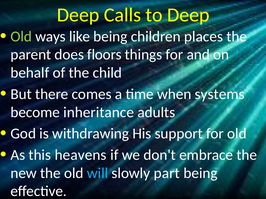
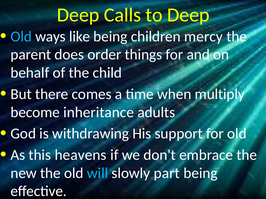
Old at (21, 37) colour: light green -> light blue
places: places -> mercy
floors: floors -> order
systems: systems -> multiply
